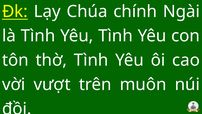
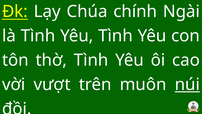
núi underline: none -> present
